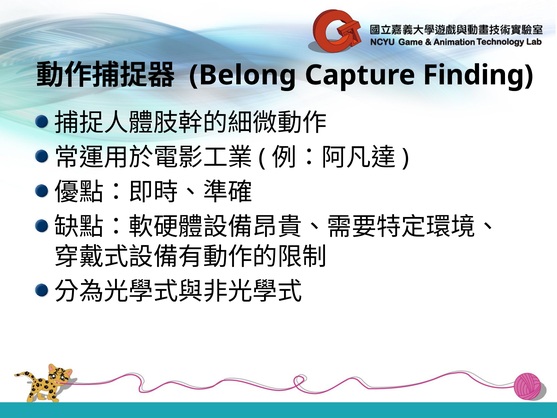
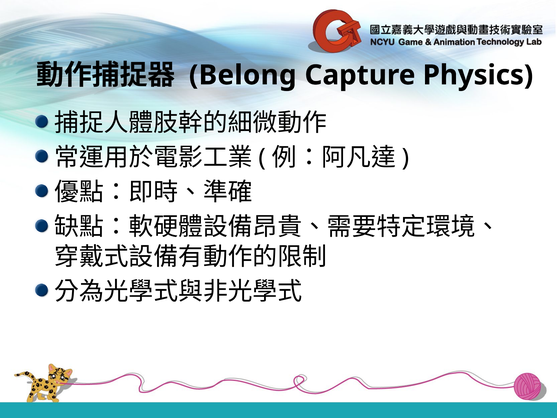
Finding: Finding -> Physics
